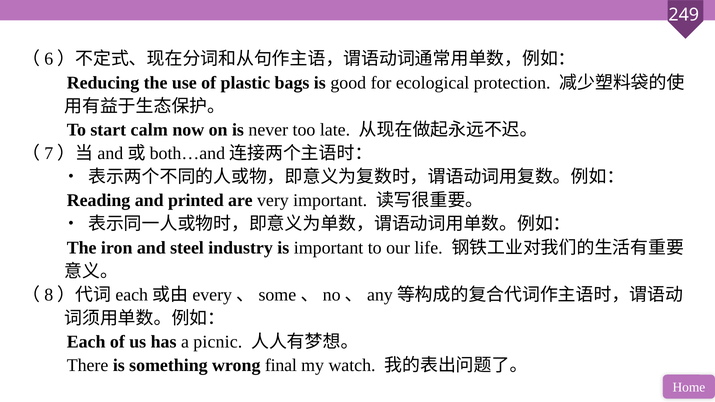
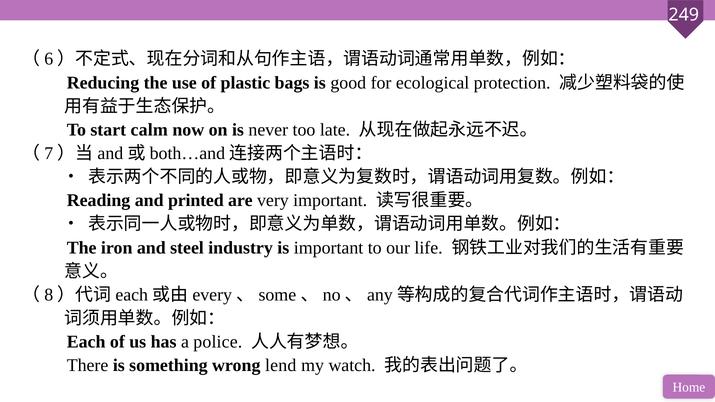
picnic: picnic -> police
final: final -> lend
